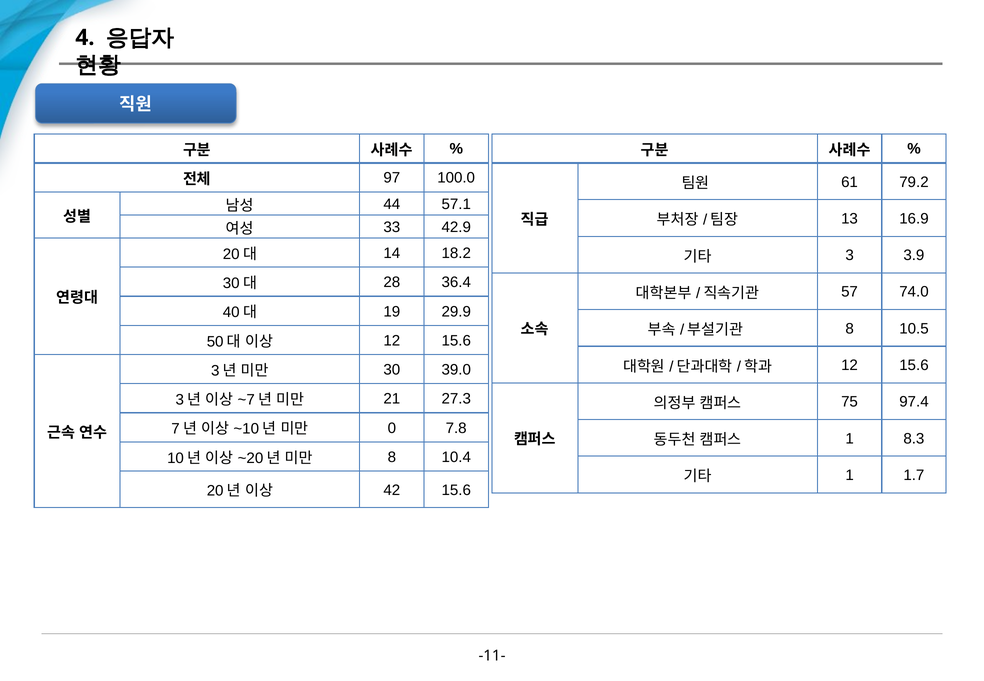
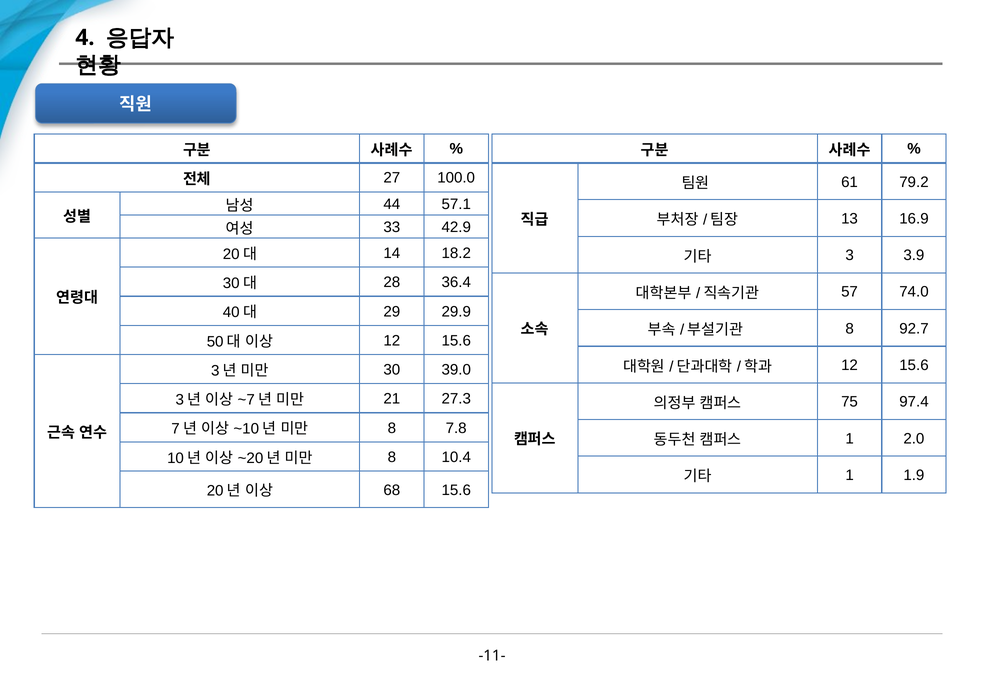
97: 97 -> 27
19: 19 -> 29
10.5: 10.5 -> 92.7
0 at (392, 428): 0 -> 8
8.3: 8.3 -> 2.0
1.7: 1.7 -> 1.9
42: 42 -> 68
